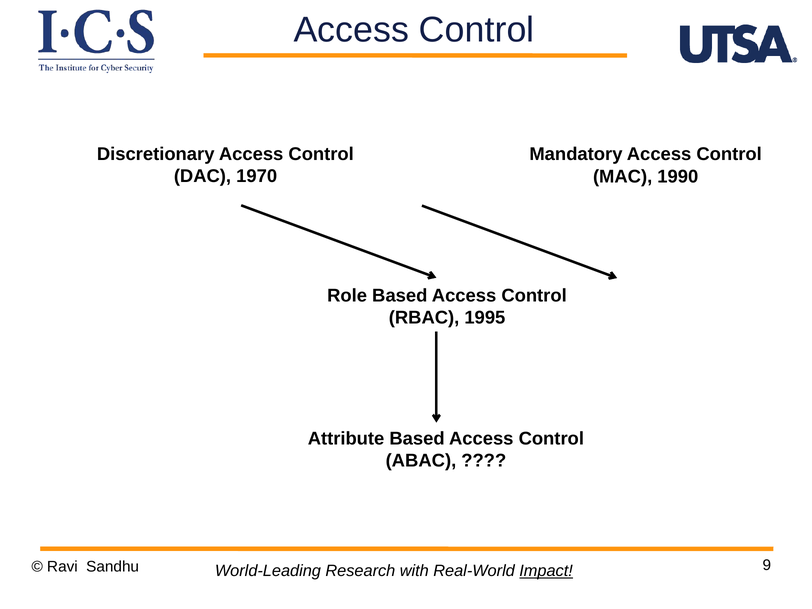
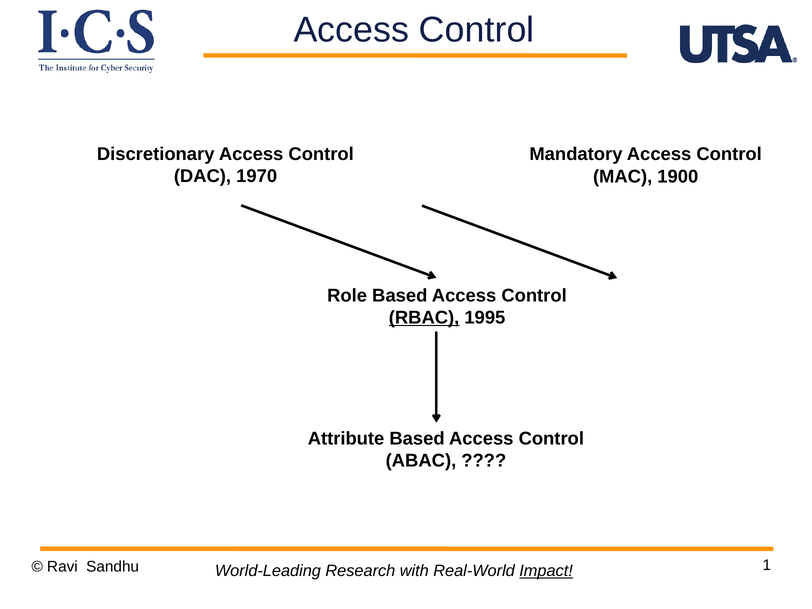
1990: 1990 -> 1900
RBAC underline: none -> present
9: 9 -> 1
